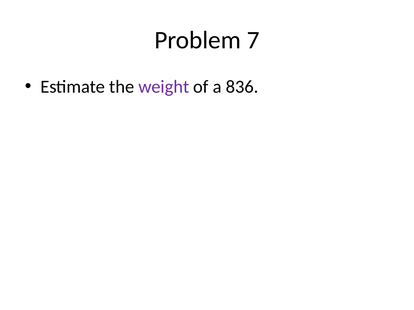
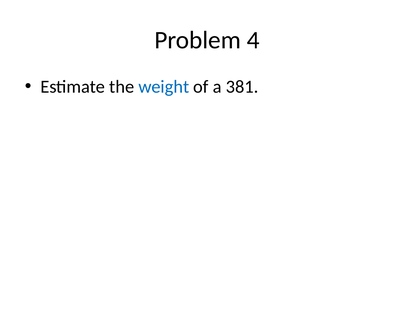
7: 7 -> 4
weight colour: purple -> blue
836: 836 -> 381
